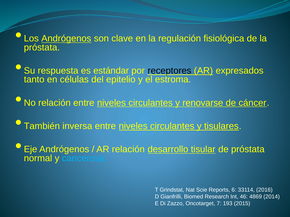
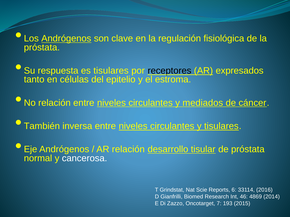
es estándar: estándar -> tisulares
renovarse: renovarse -> mediados
cancerosa colour: light blue -> white
